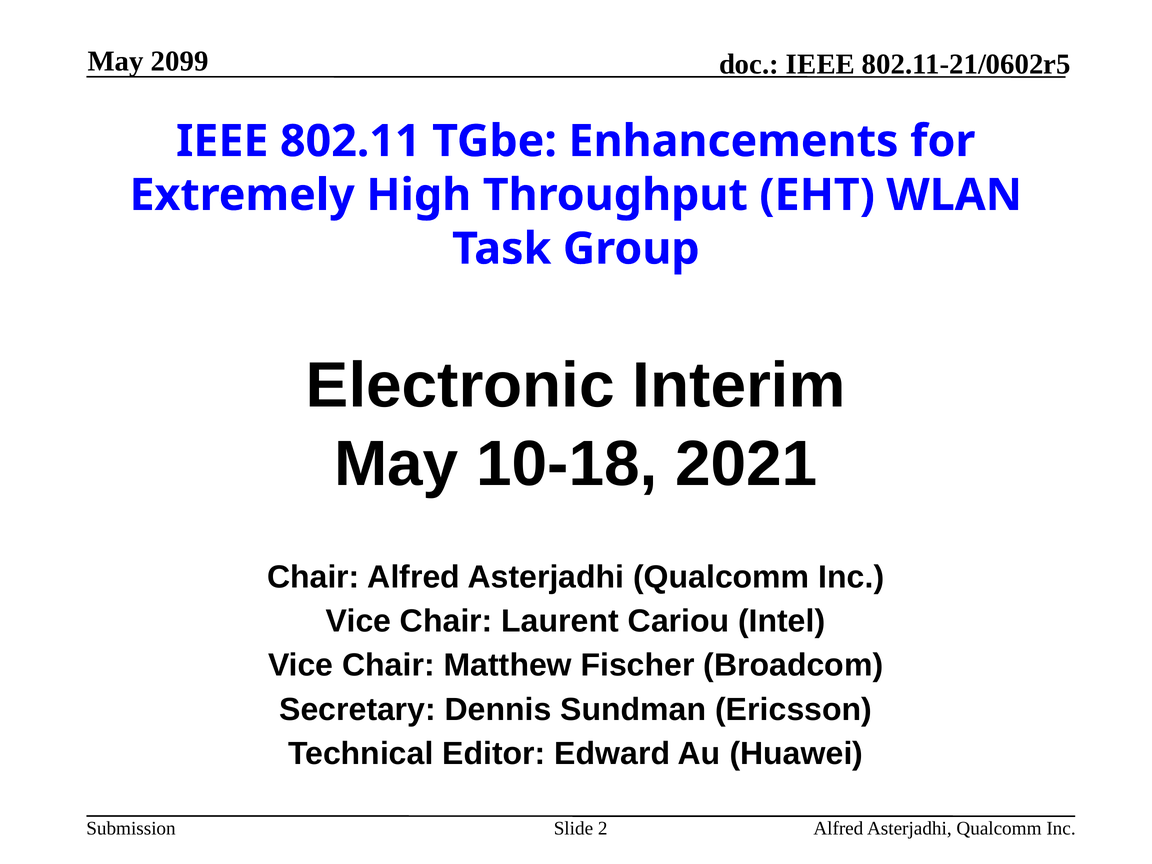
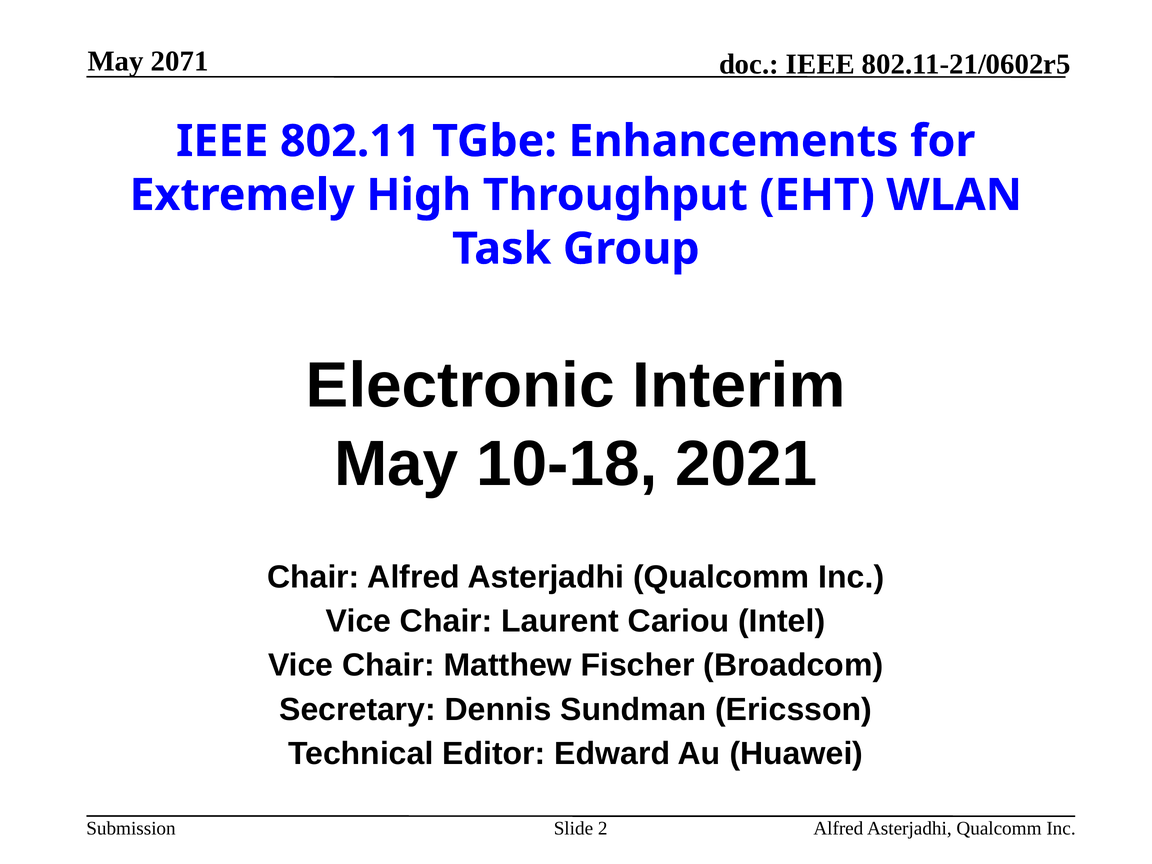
2099: 2099 -> 2071
